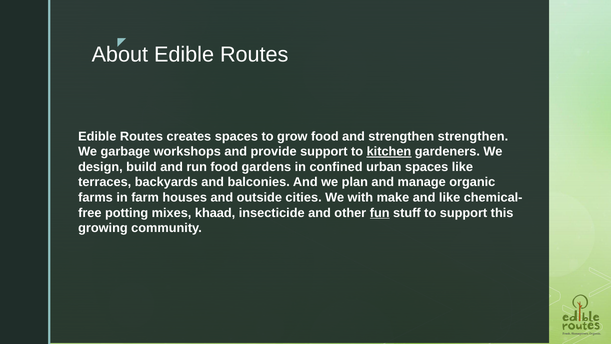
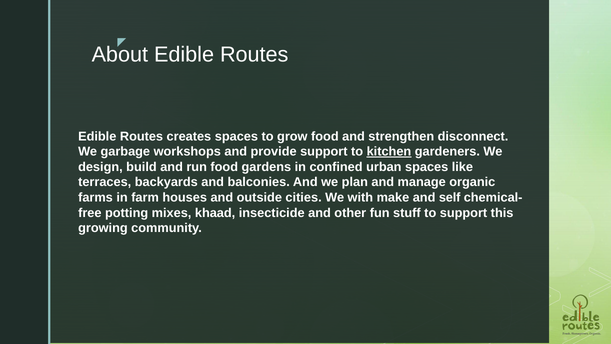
strengthen strengthen: strengthen -> disconnect
and like: like -> self
fun underline: present -> none
